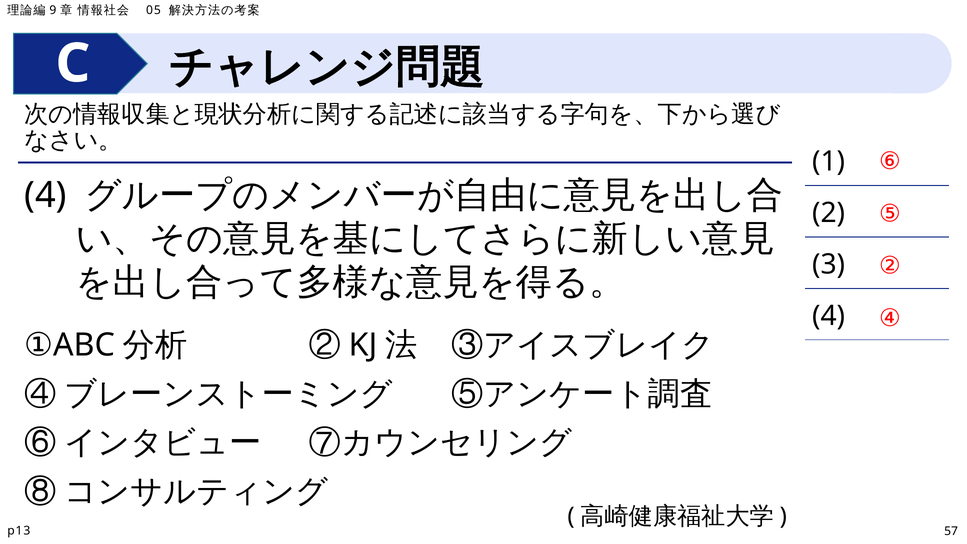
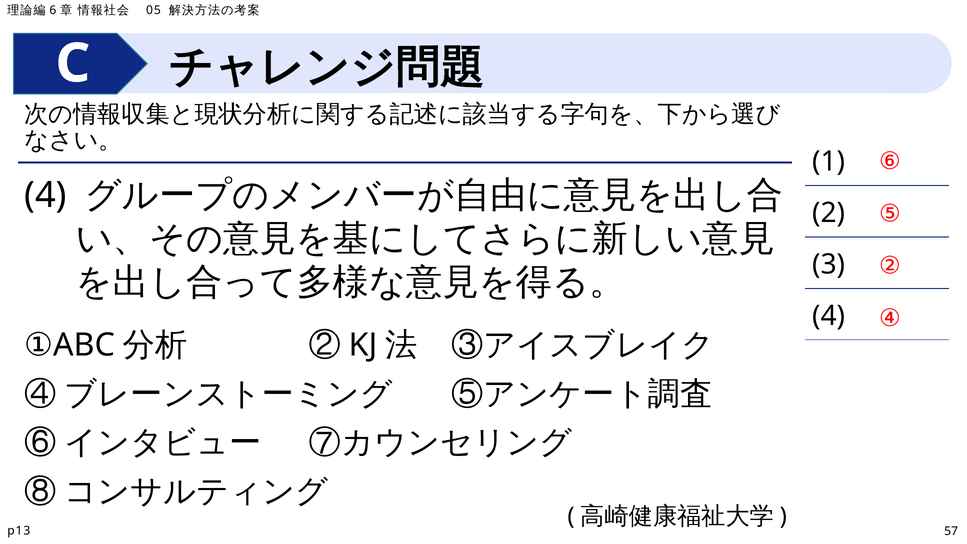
9: 9 -> 6
